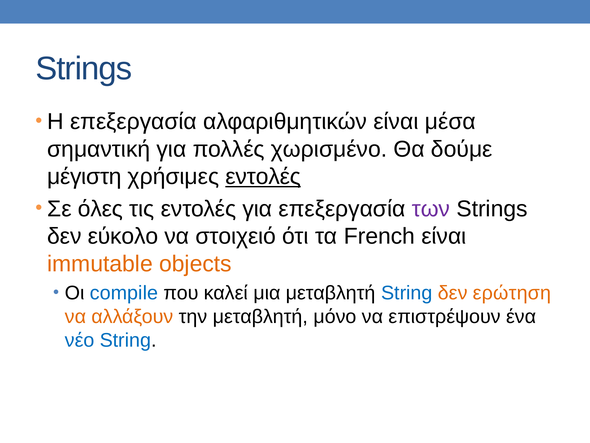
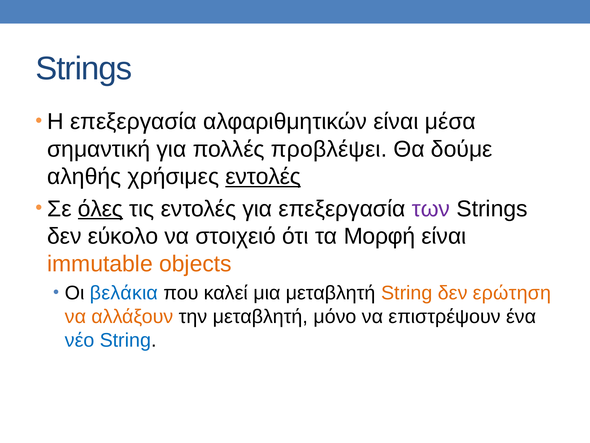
χωρισμένο: χωρισμένο -> προβλέψει
μέγιστη: μέγιστη -> αληθής
όλες underline: none -> present
French: French -> Μορφή
compile: compile -> βελάκια
String at (407, 293) colour: blue -> orange
